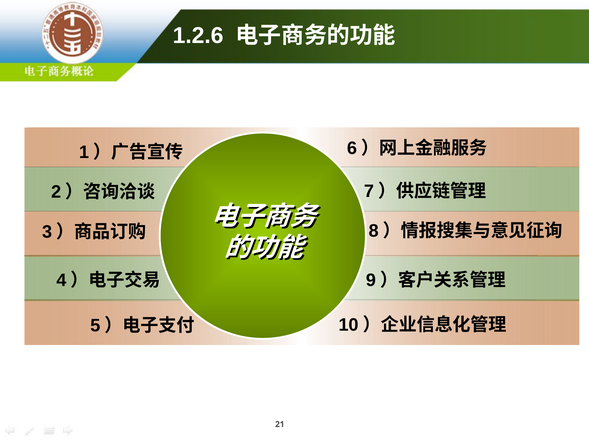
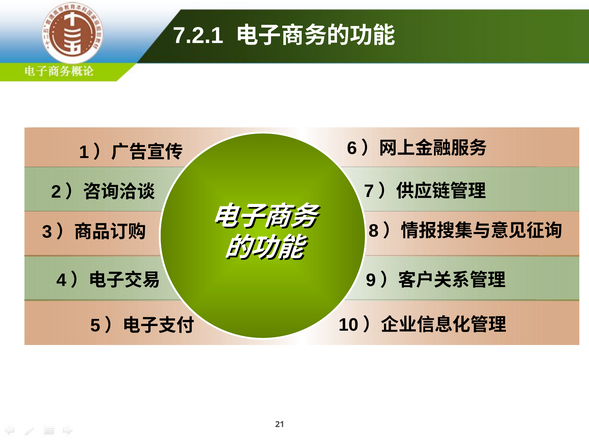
1.2.6: 1.2.6 -> 7.2.1
